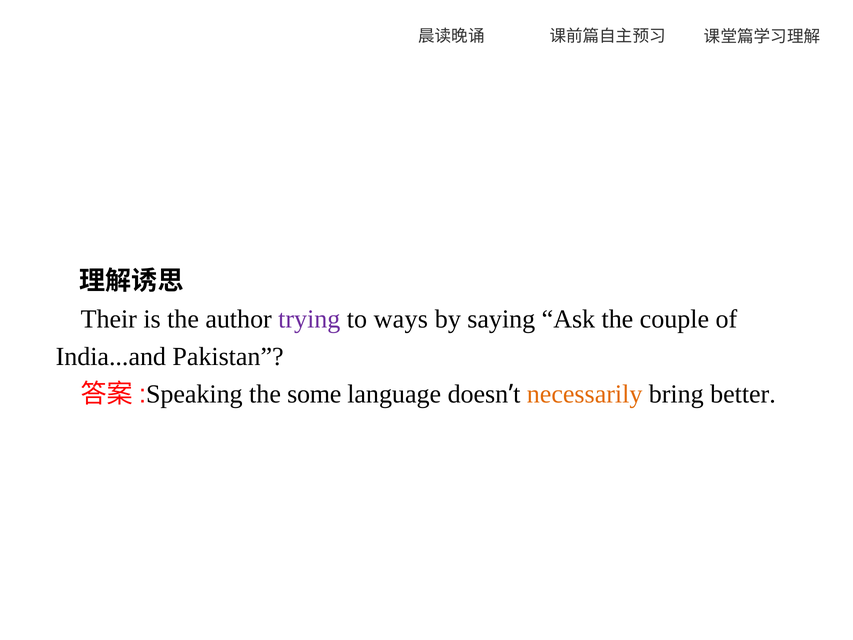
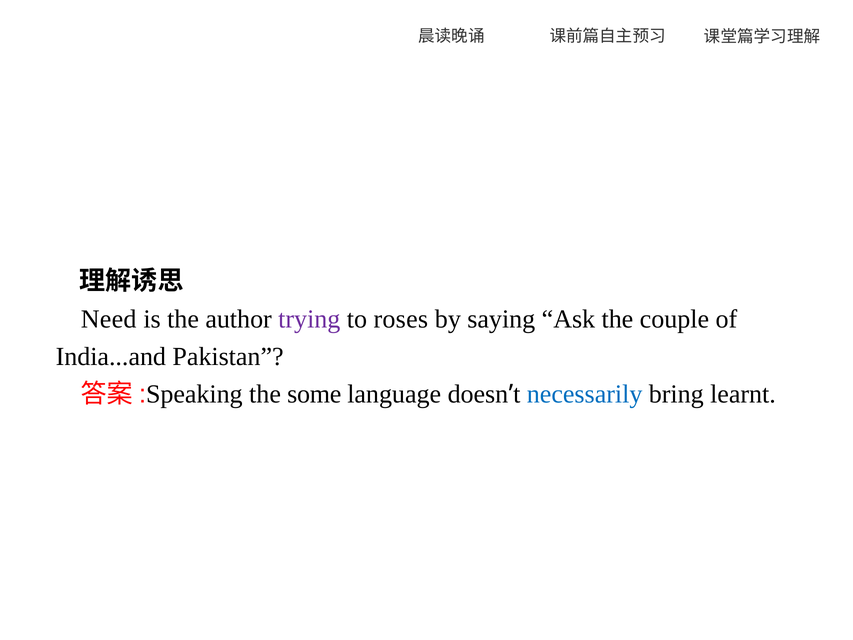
Their: Their -> Need
ways: ways -> roses
necessarily colour: orange -> blue
better: better -> learnt
